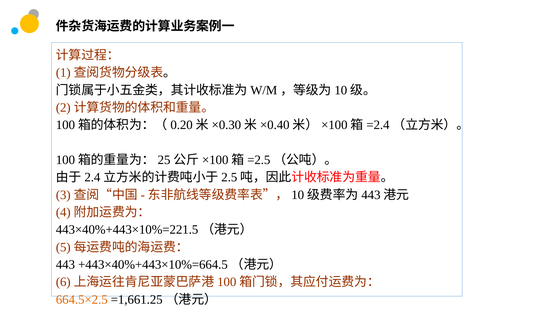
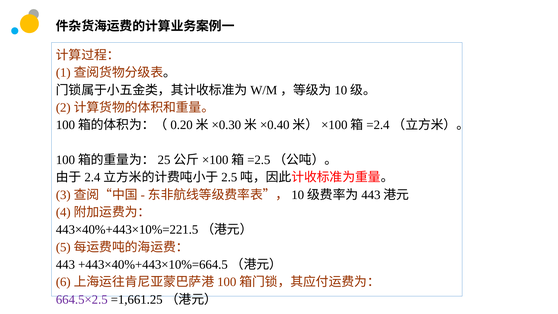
664.5×2.5 colour: orange -> purple
